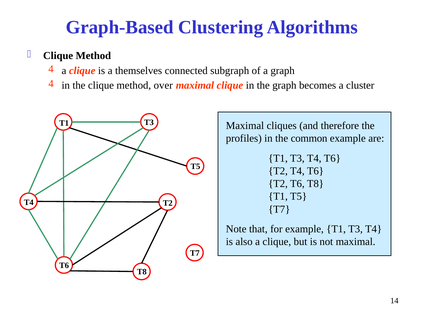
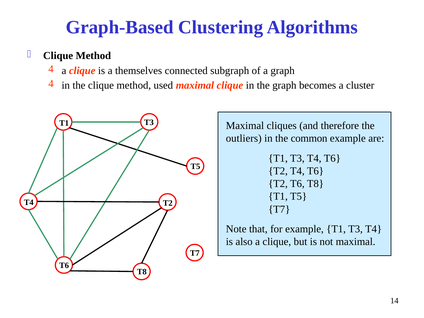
over: over -> used
profiles: profiles -> outliers
